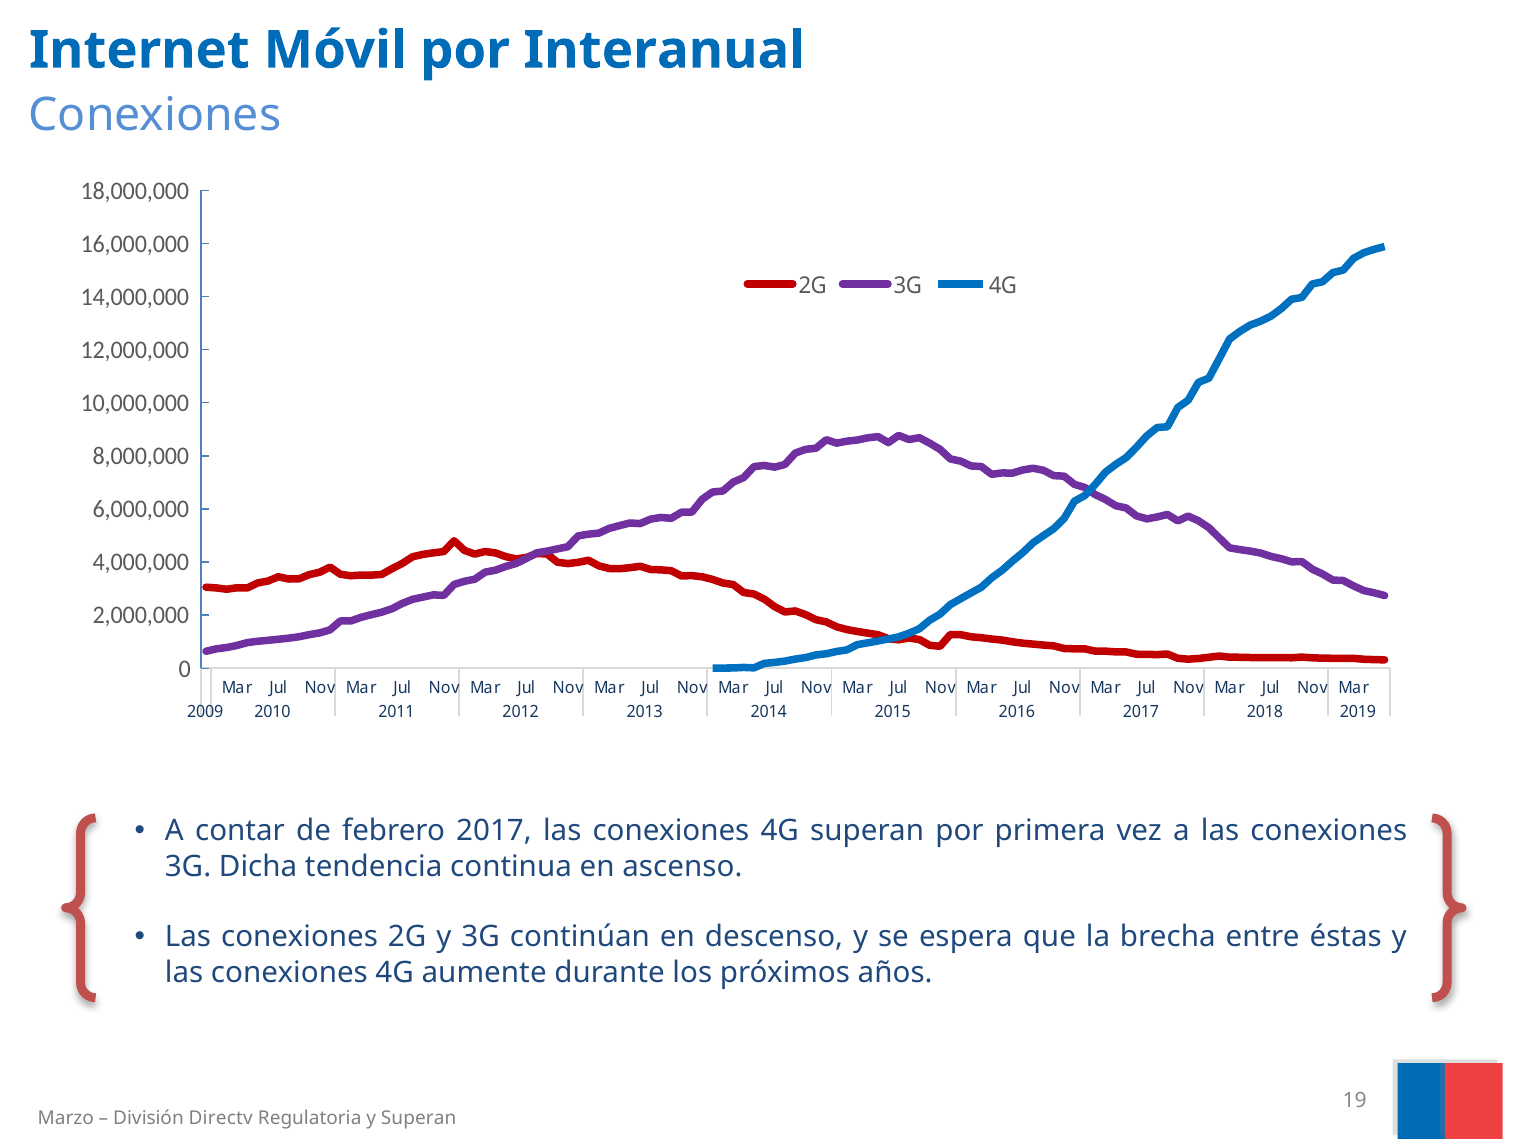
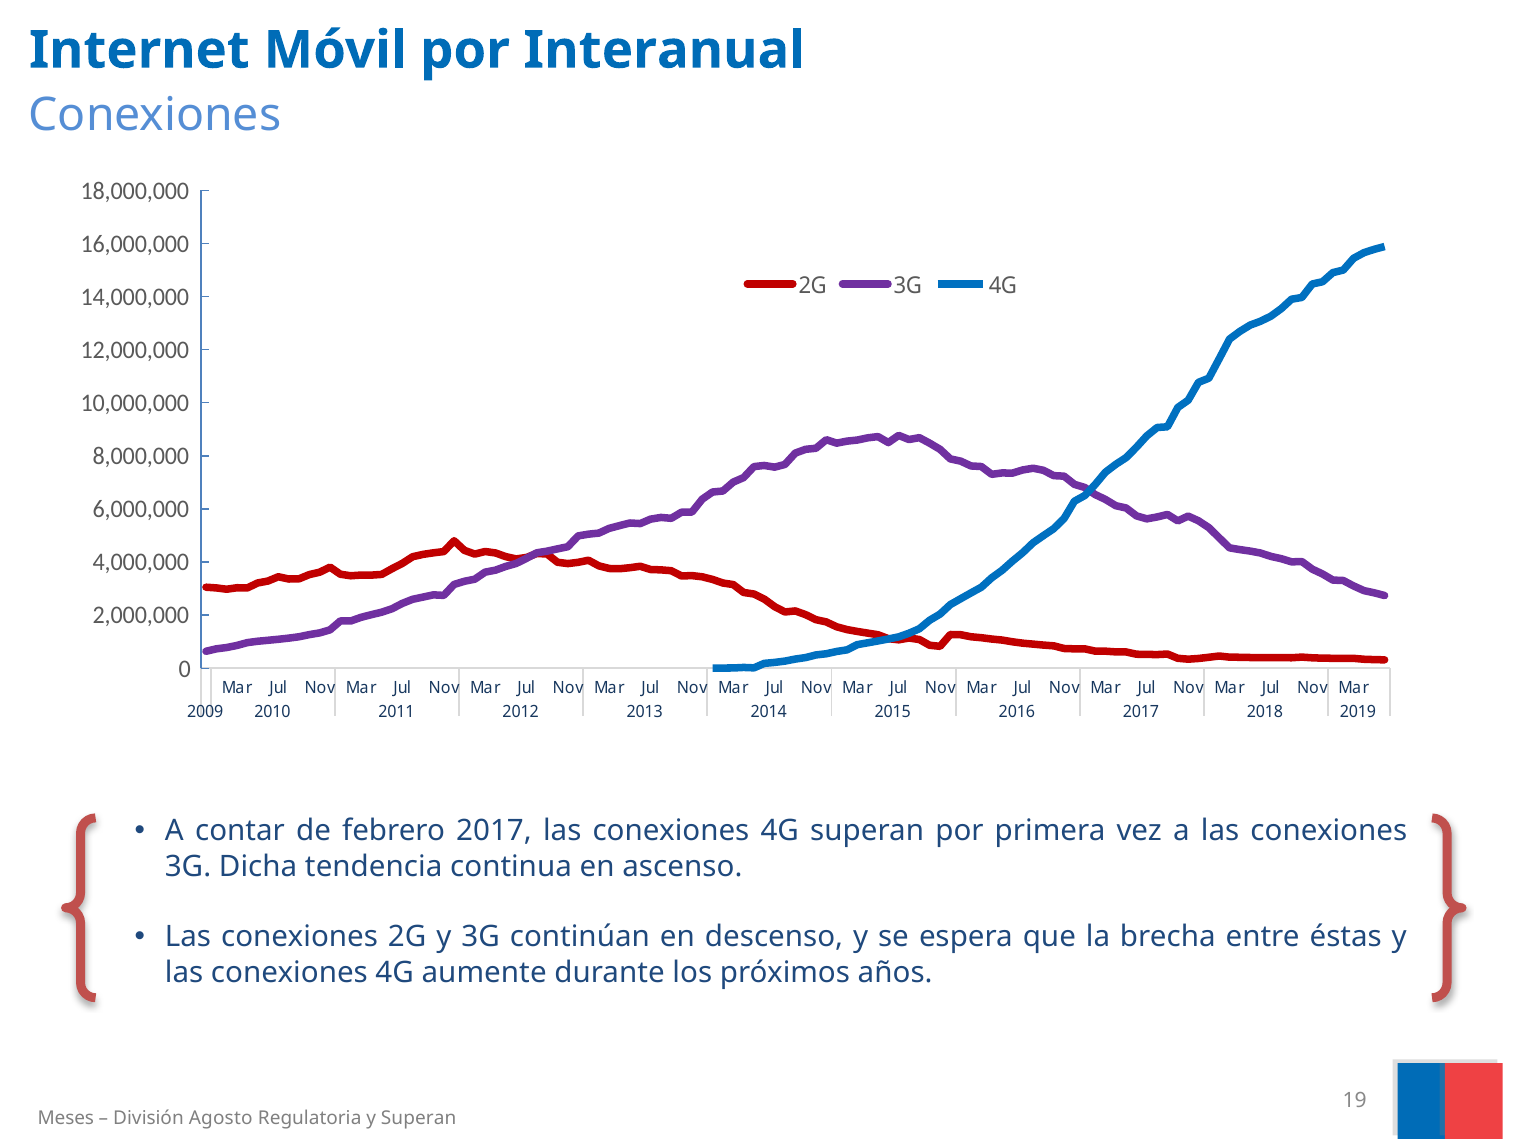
Marzo: Marzo -> Meses
Directv: Directv -> Agosto
